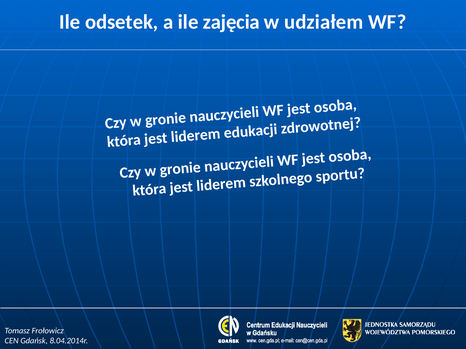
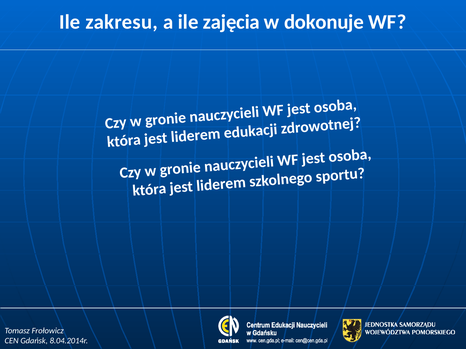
odsetek: odsetek -> zakresu
udziałem: udziałem -> dokonuje
